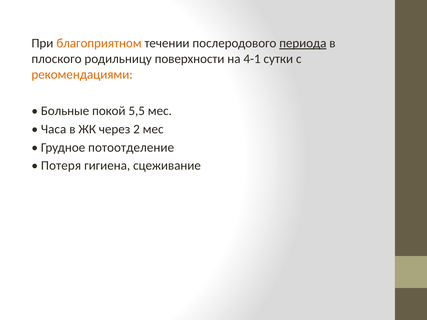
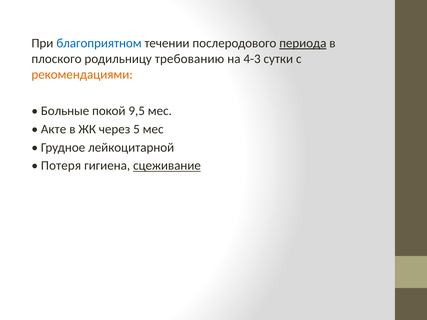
благоприятном colour: orange -> blue
поверхности: поверхности -> требованию
4-1: 4-1 -> 4-3
5,5: 5,5 -> 9,5
Часа: Часа -> Акте
2: 2 -> 5
потоотделение: потоотделение -> лейкоцитарной
сцеживание underline: none -> present
